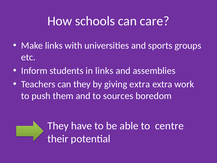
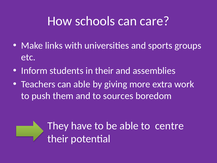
in links: links -> their
can they: they -> able
giving extra: extra -> more
